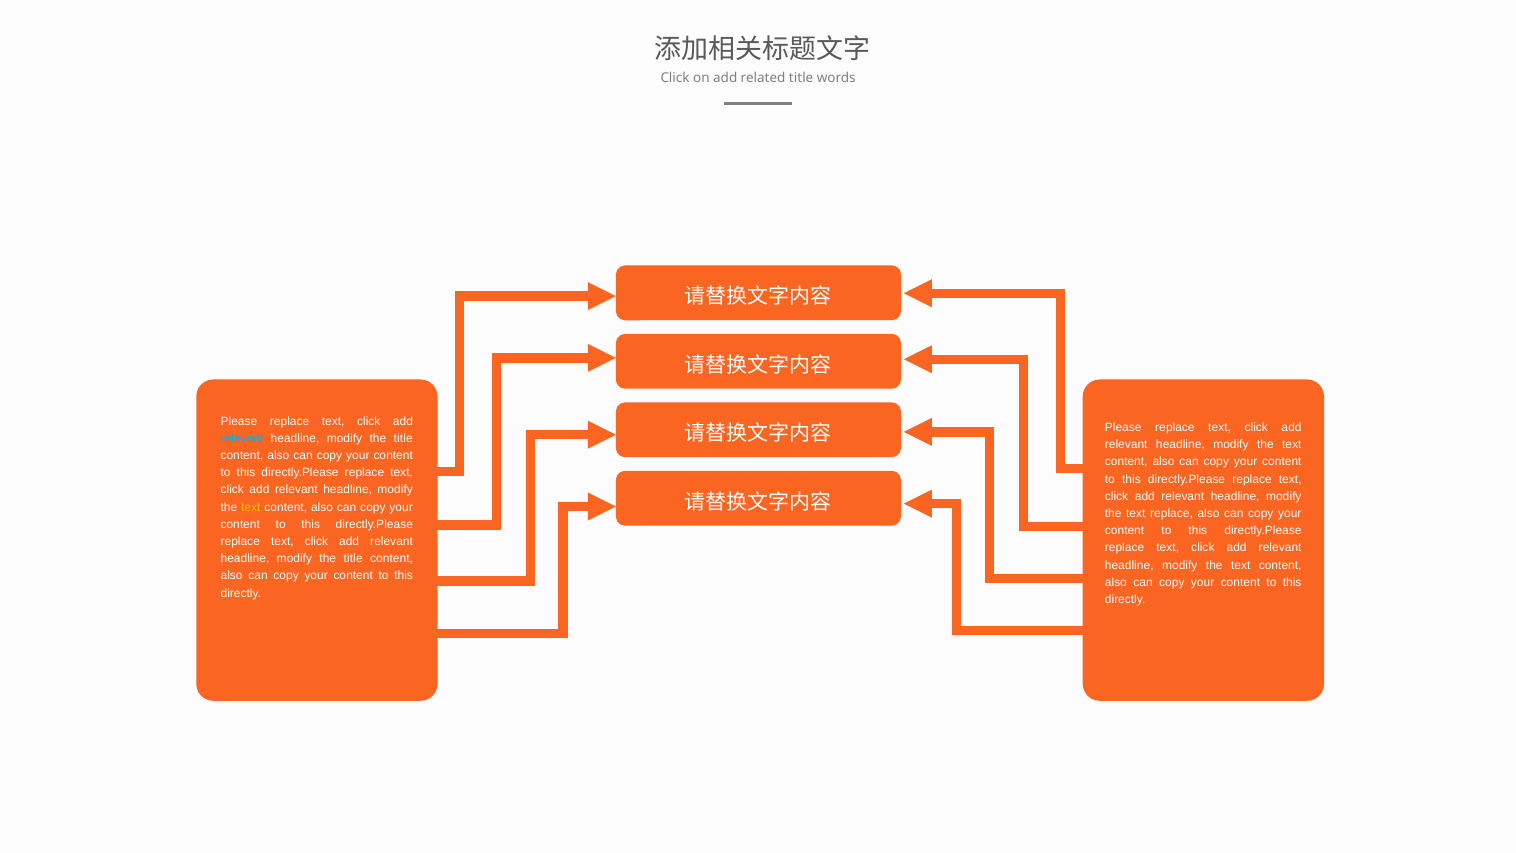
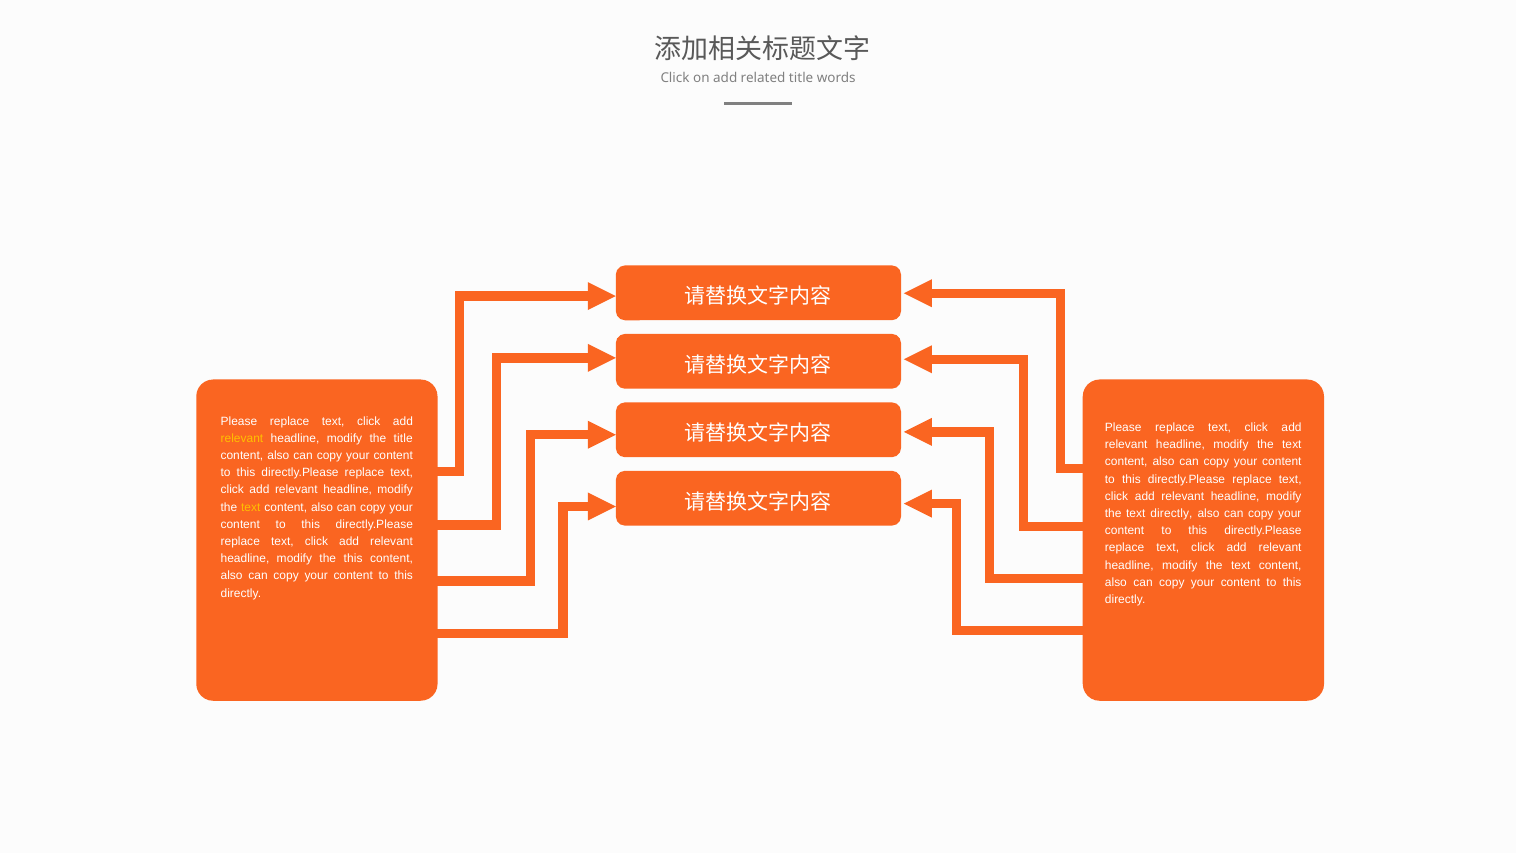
relevant at (242, 438) colour: light blue -> yellow
text replace: replace -> directly
title at (353, 558): title -> this
